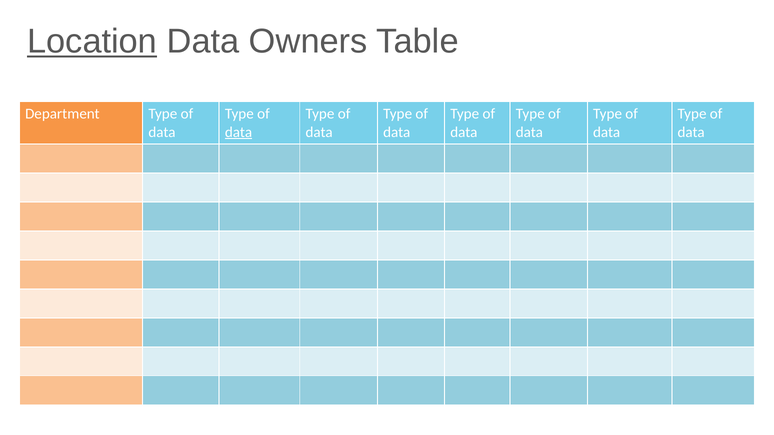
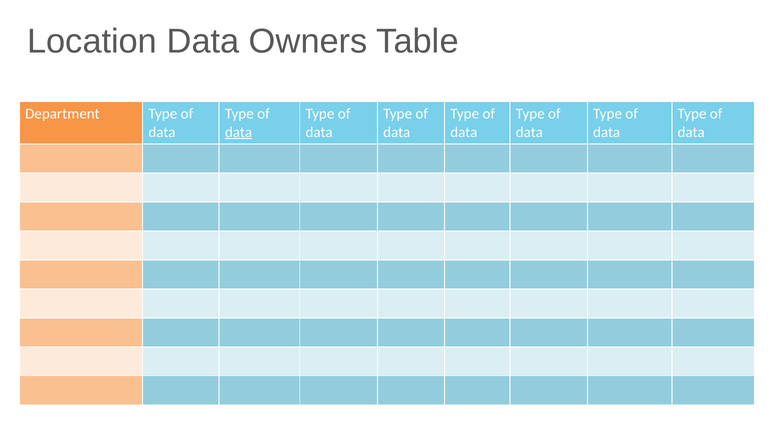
Location underline: present -> none
